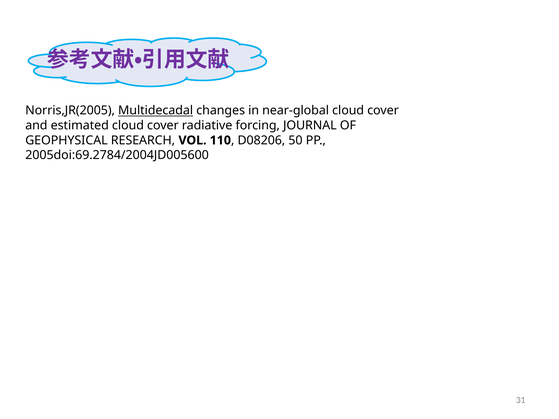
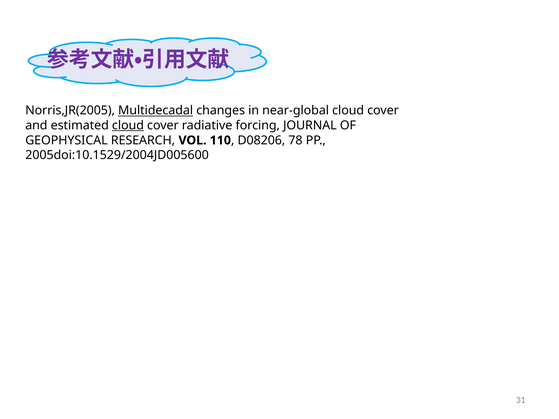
cloud at (128, 126) underline: none -> present
50: 50 -> 78
2005doi:69.2784/2004JD005600: 2005doi:69.2784/2004JD005600 -> 2005doi:10.1529/2004JD005600
